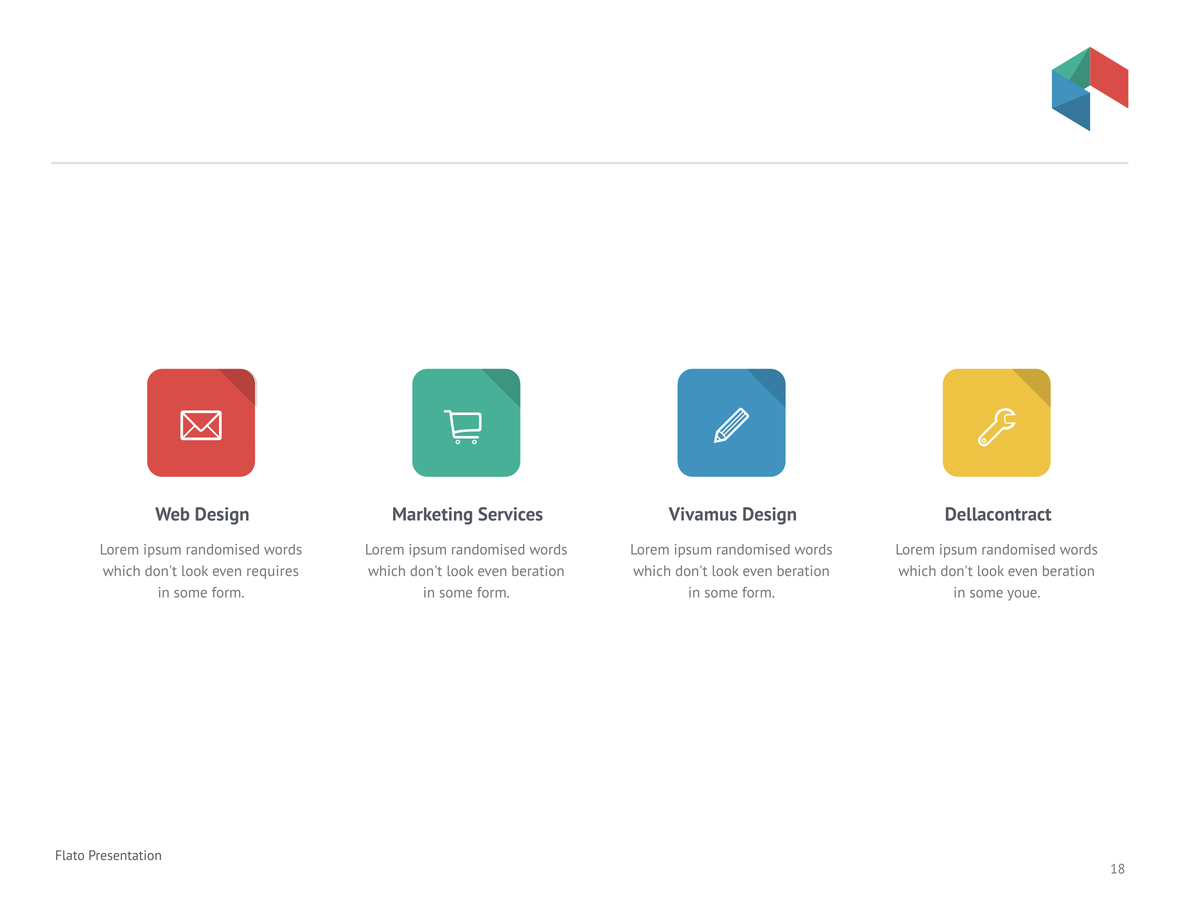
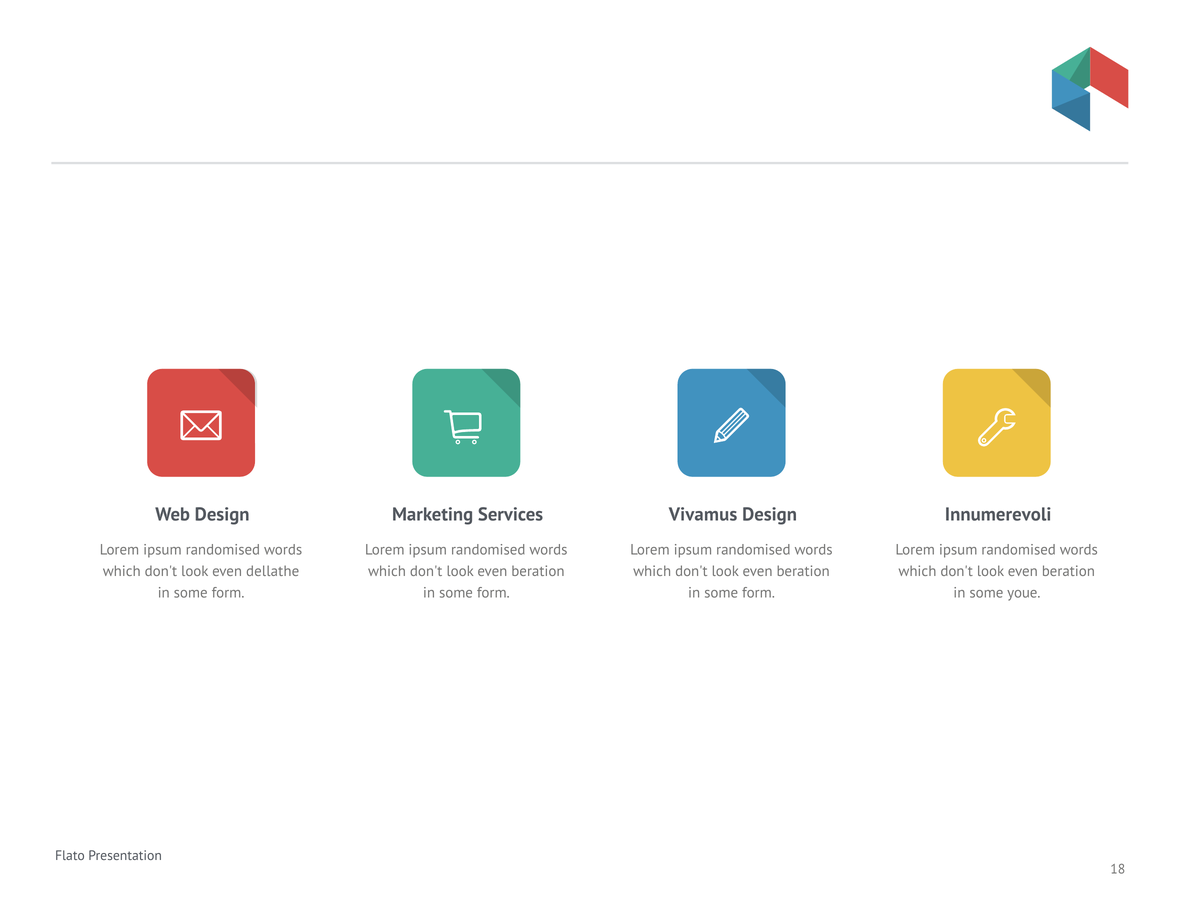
Dellacontract: Dellacontract -> Innumerevoli
requires: requires -> dellathe
